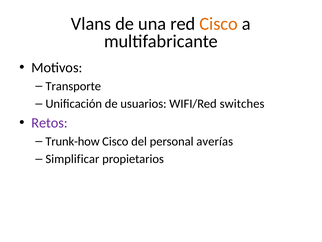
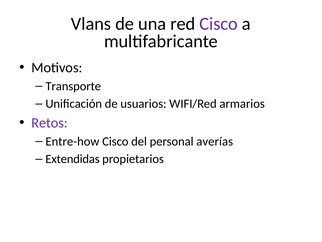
Cisco at (219, 24) colour: orange -> purple
switches: switches -> armarios
Trunk-how: Trunk-how -> Entre-how
Simplificar: Simplificar -> Extendidas
